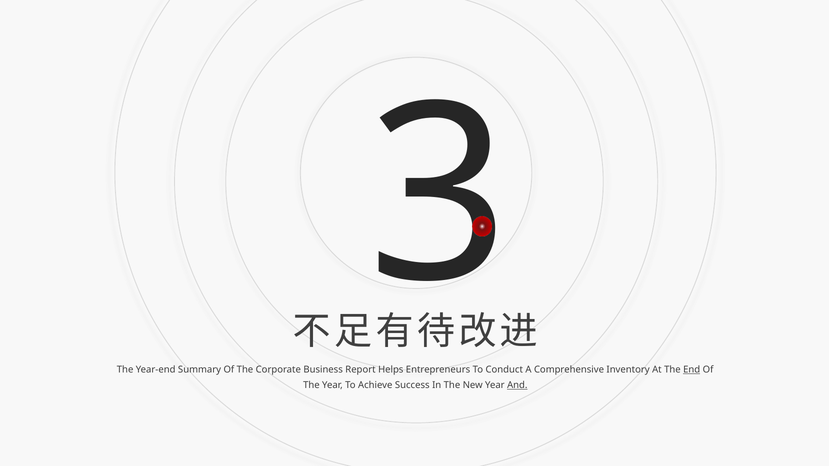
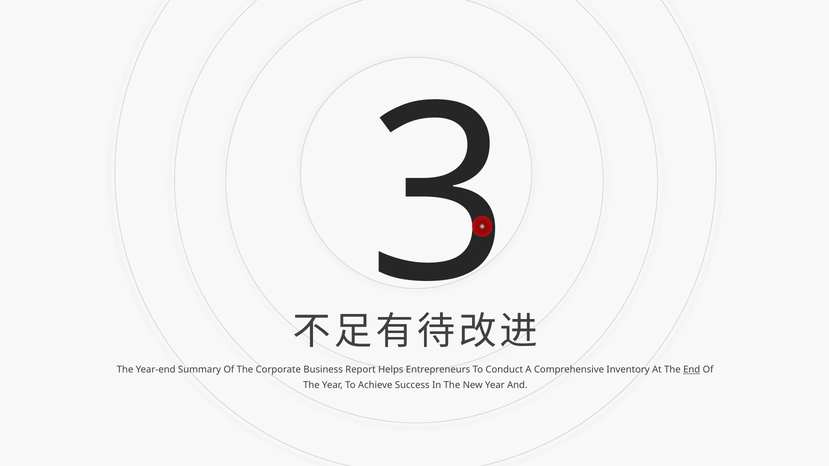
And underline: present -> none
